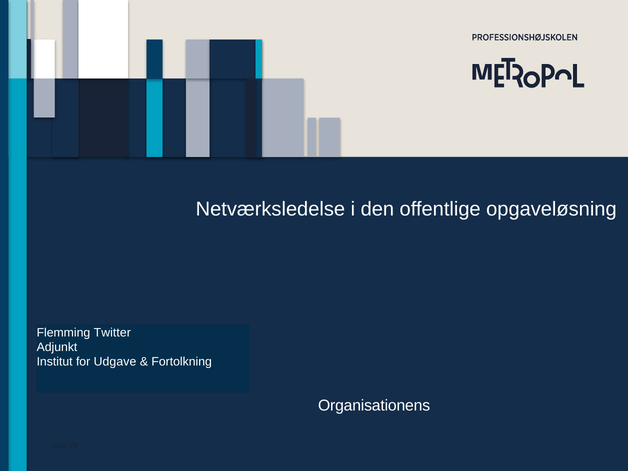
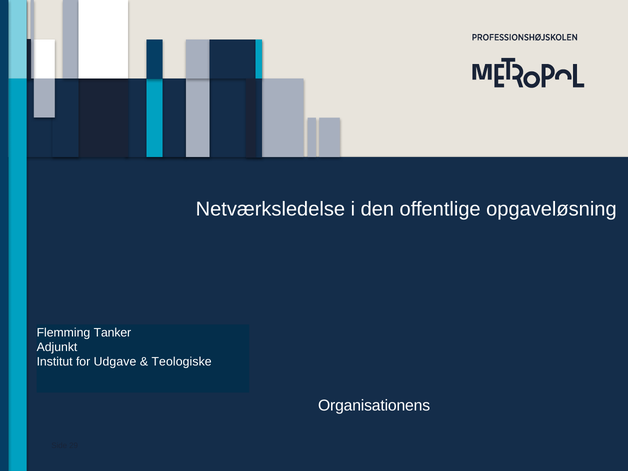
Twitter: Twitter -> Tanker
Fortolkning: Fortolkning -> Teologiske
